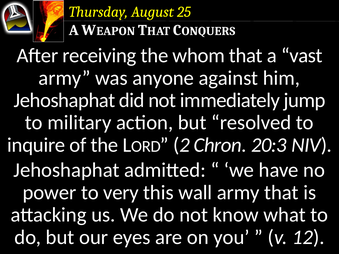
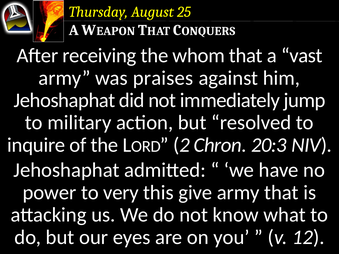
anyone: anyone -> praises
wall: wall -> give
